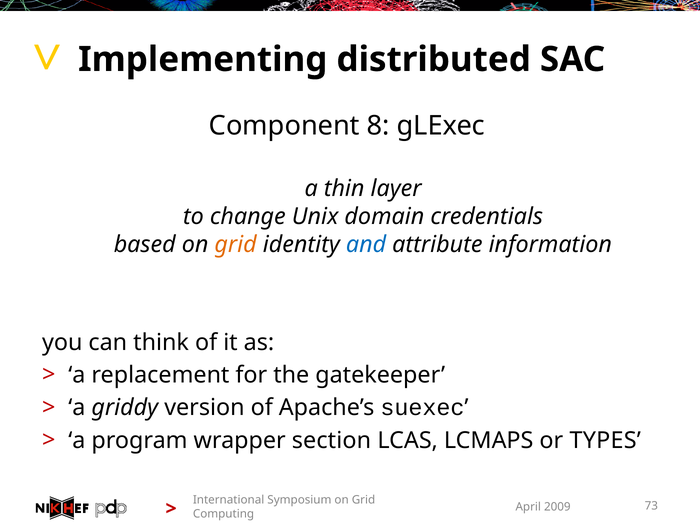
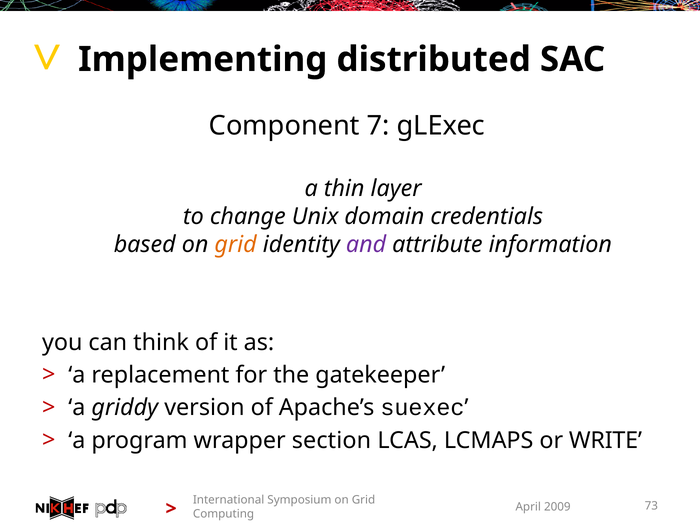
8: 8 -> 7
and colour: blue -> purple
TYPES: TYPES -> WRITE
